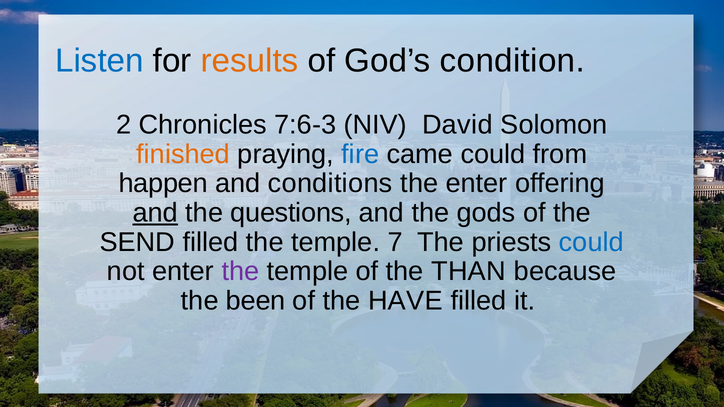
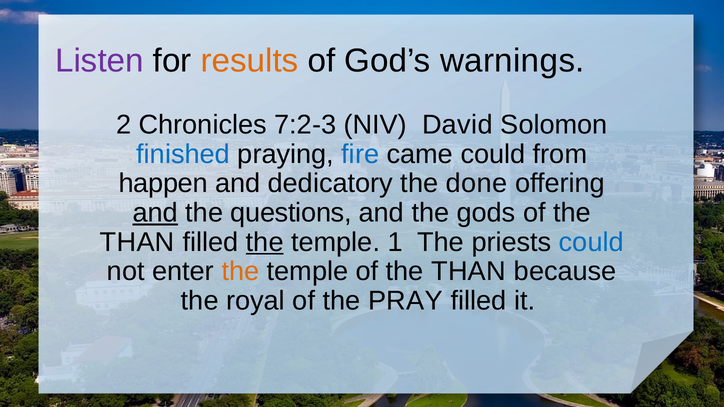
Listen colour: blue -> purple
condition: condition -> warnings
7:6-3: 7:6-3 -> 7:2-3
finished colour: orange -> blue
conditions: conditions -> dedicatory
the enter: enter -> done
SEND at (137, 242): SEND -> THAN
the at (265, 242) underline: none -> present
7: 7 -> 1
the at (240, 272) colour: purple -> orange
been: been -> royal
HAVE: HAVE -> PRAY
